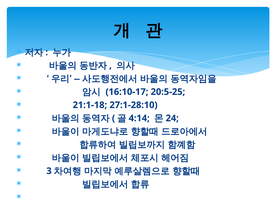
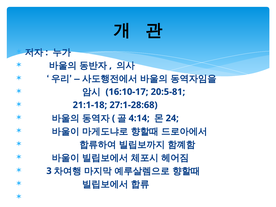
20:5-25: 20:5-25 -> 20:5-81
27:1-28:10: 27:1-28:10 -> 27:1-28:68
